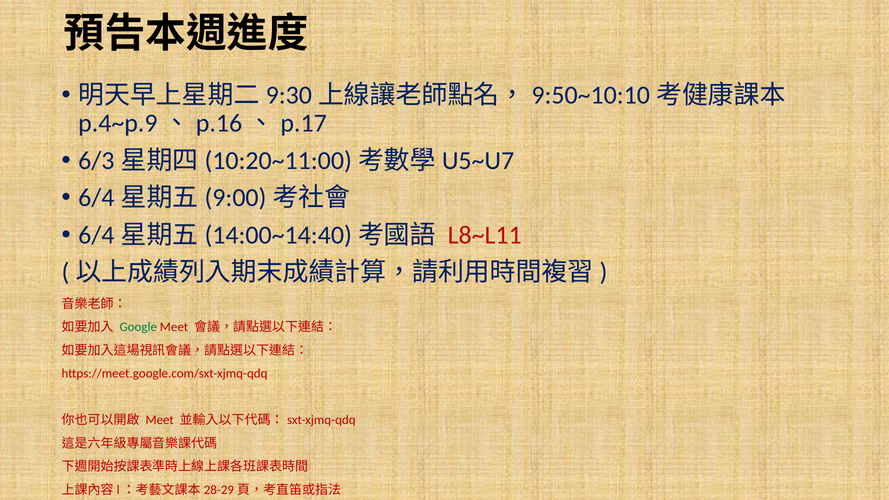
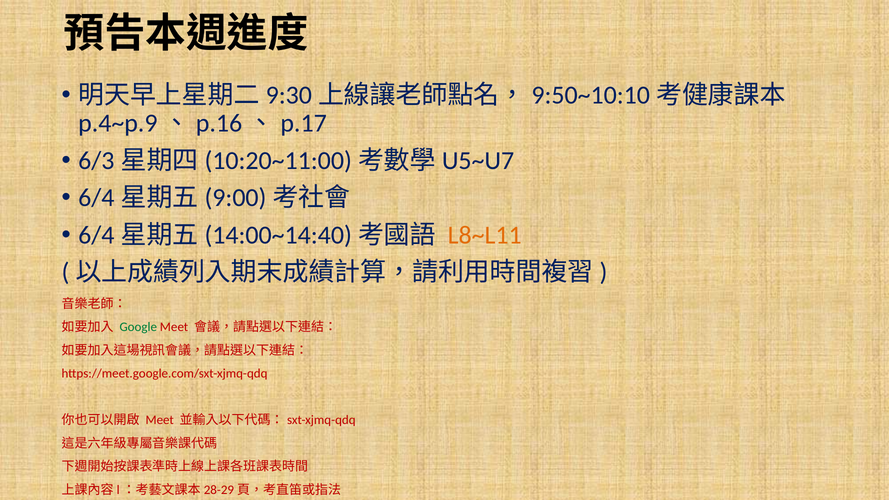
L8~L11 colour: red -> orange
